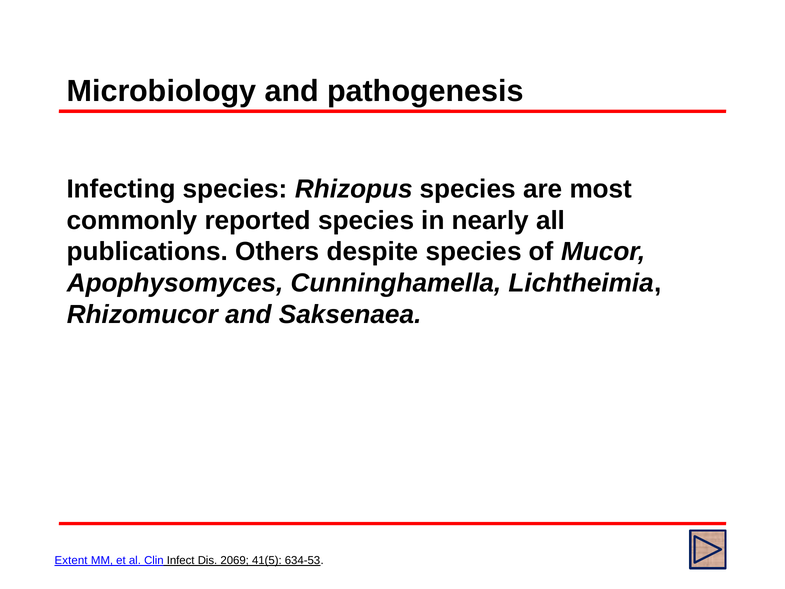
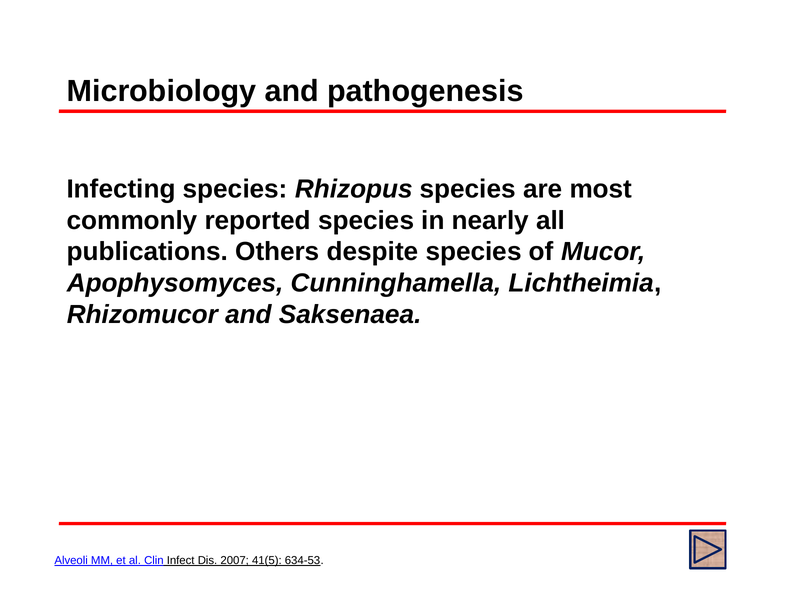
Extent: Extent -> Alveoli
2069: 2069 -> 2007
